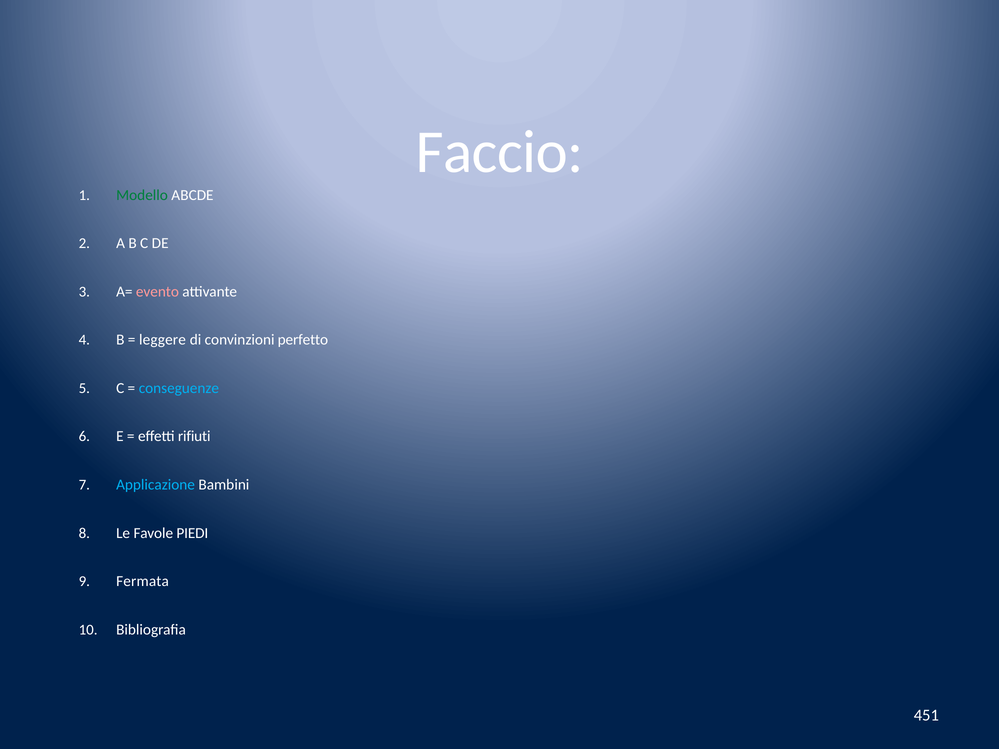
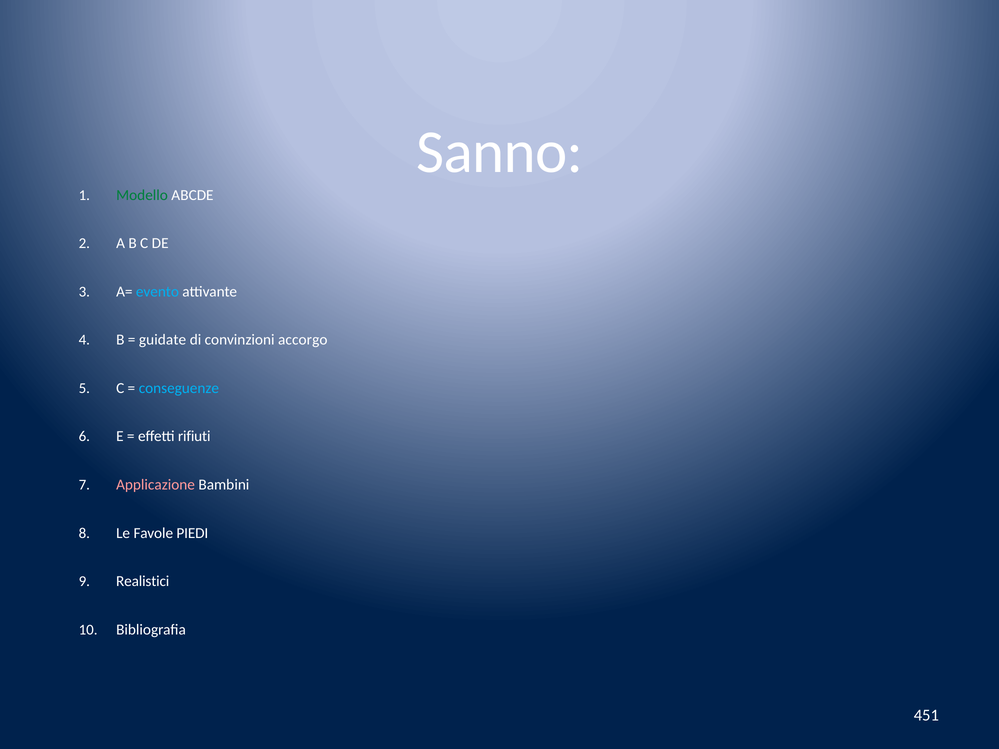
Faccio: Faccio -> Sanno
evento colour: pink -> light blue
leggere: leggere -> guidate
perfetto: perfetto -> accorgo
Applicazione colour: light blue -> pink
Fermata: Fermata -> Realistici
